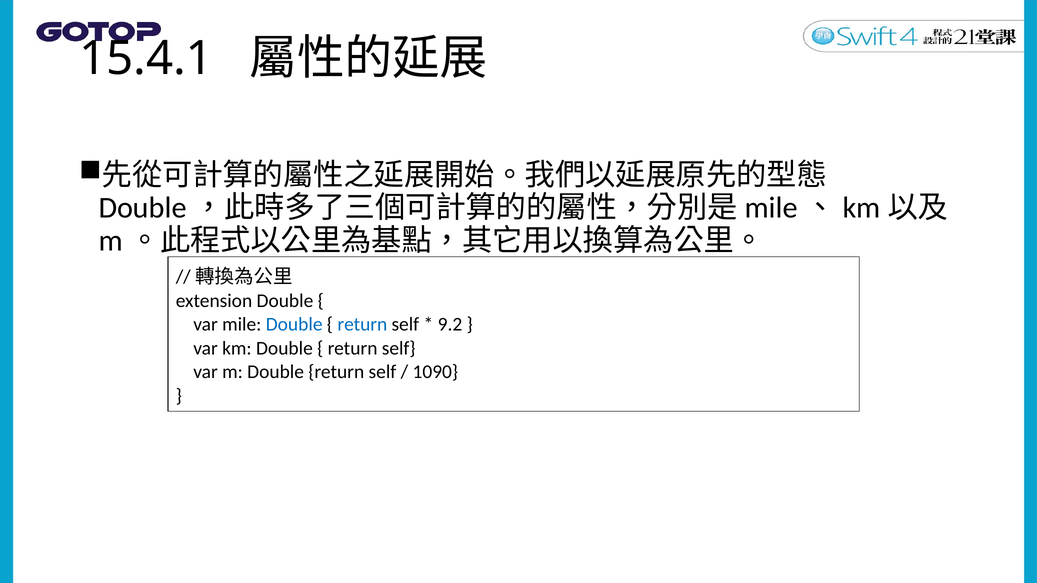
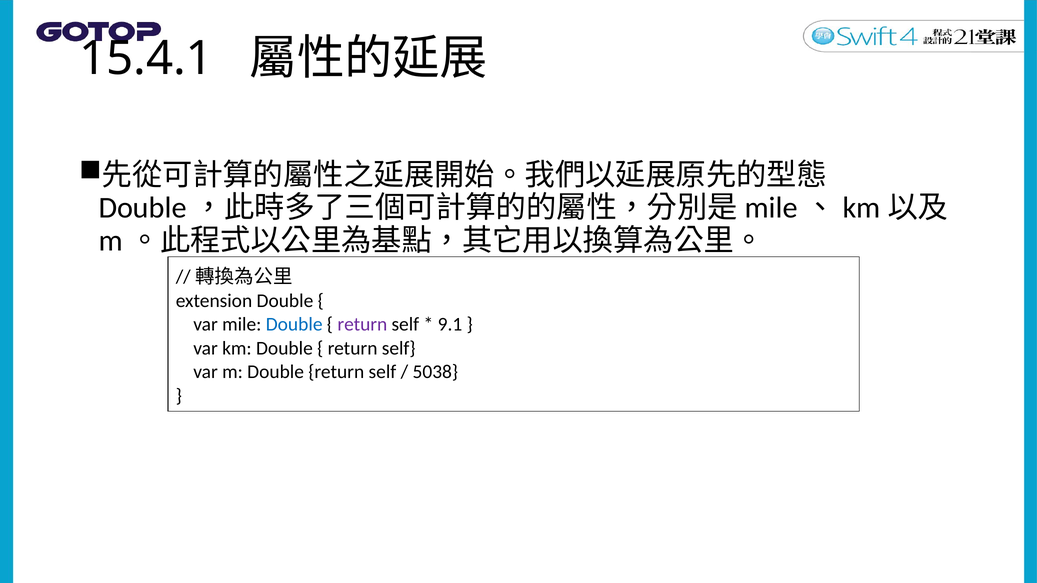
return at (362, 325) colour: blue -> purple
9.2: 9.2 -> 9.1
1090: 1090 -> 5038
